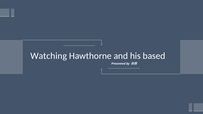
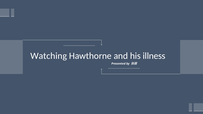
based: based -> illness
